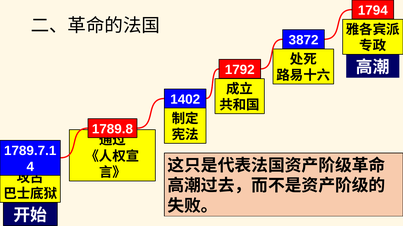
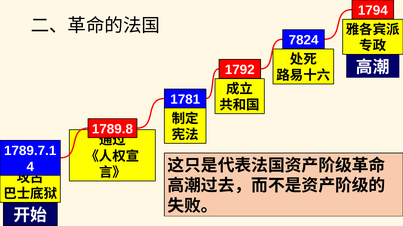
3872: 3872 -> 7824
1402: 1402 -> 1781
